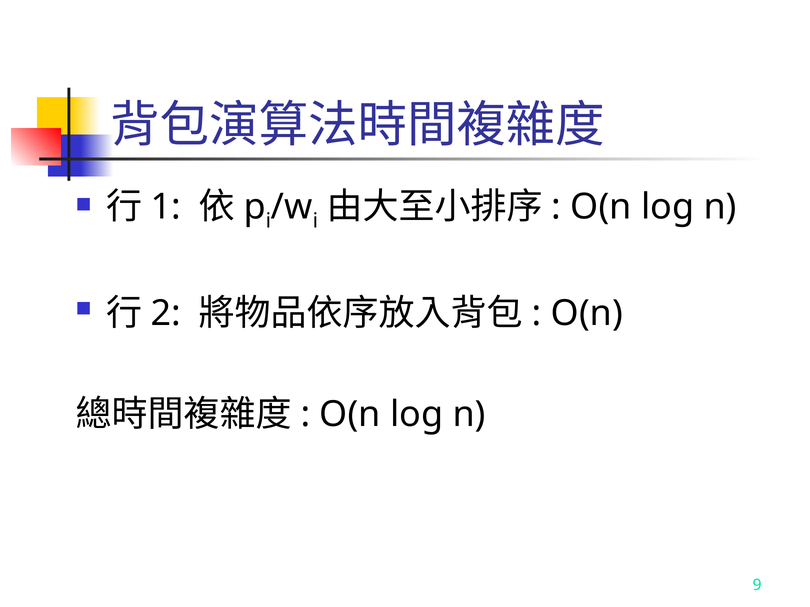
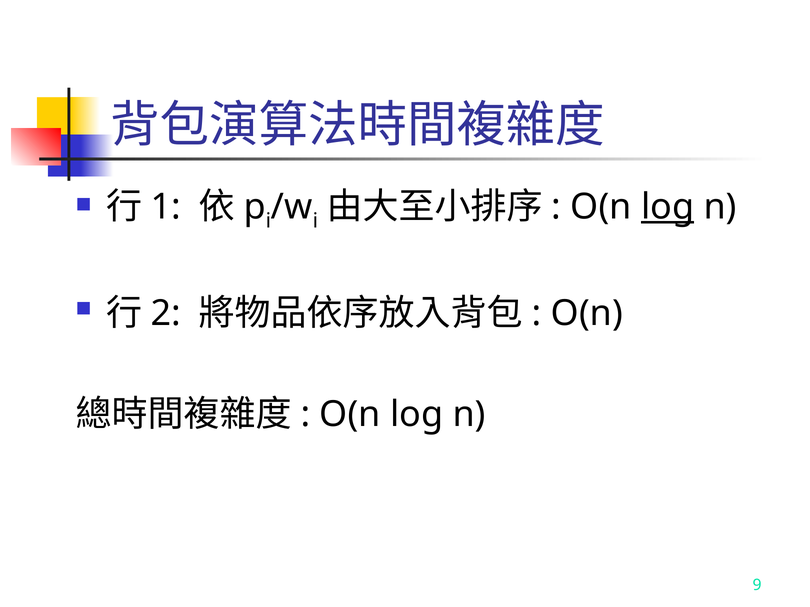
log at (668, 207) underline: none -> present
